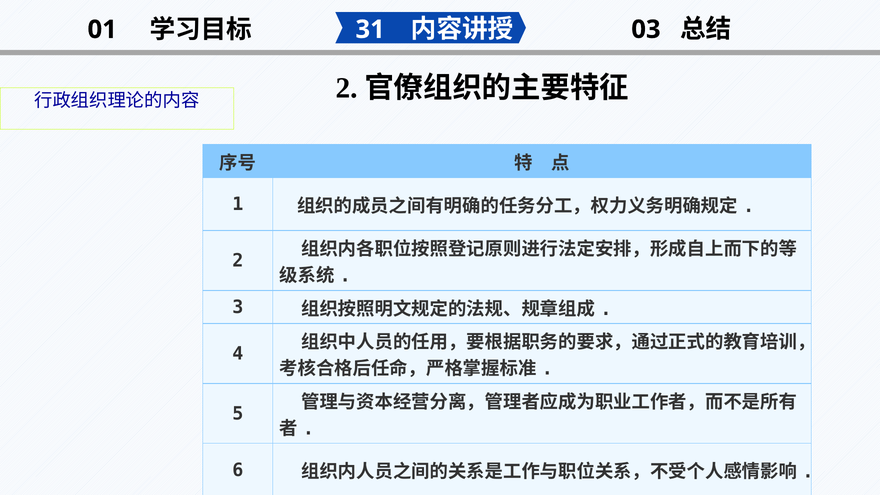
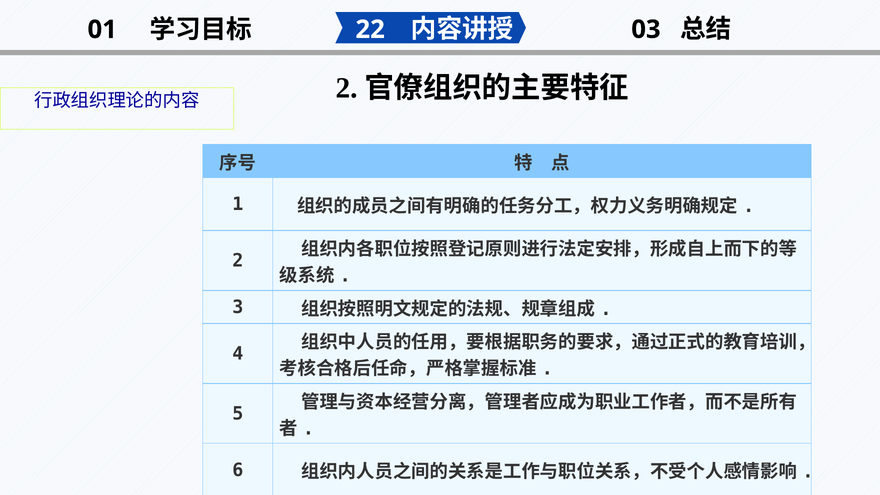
31: 31 -> 22
